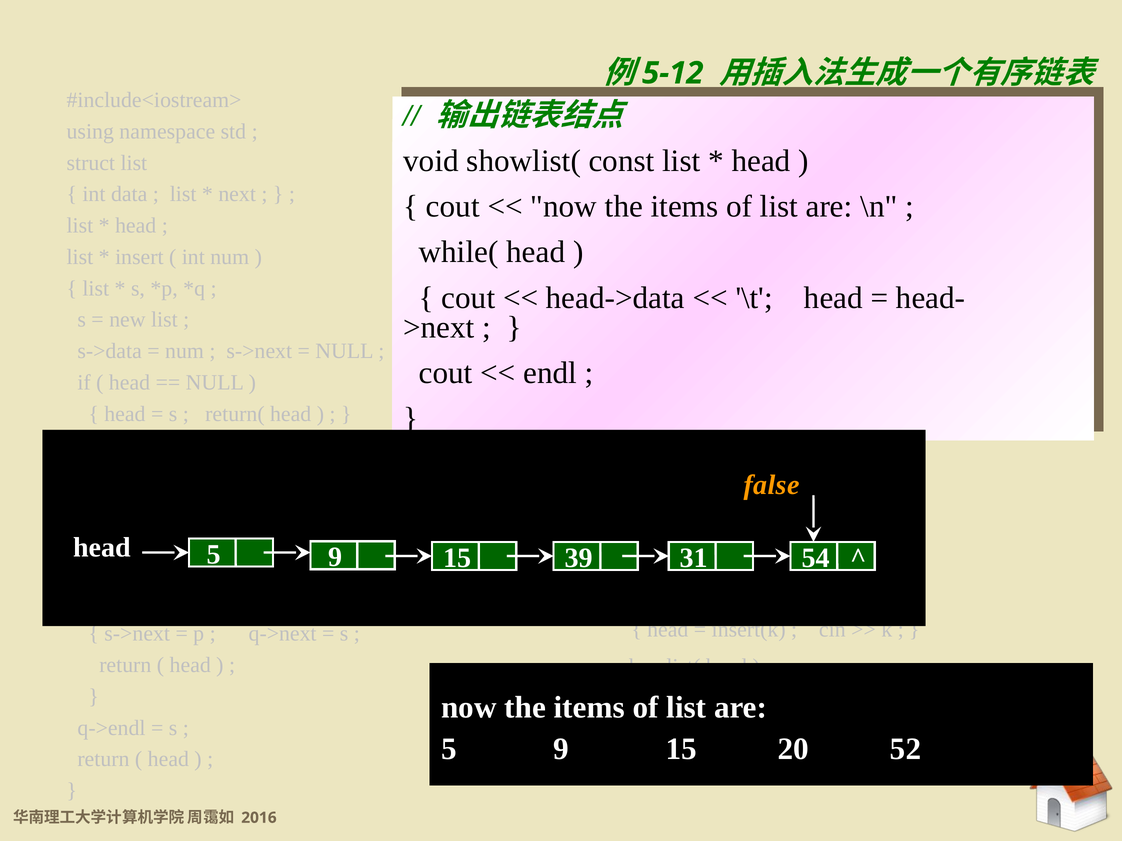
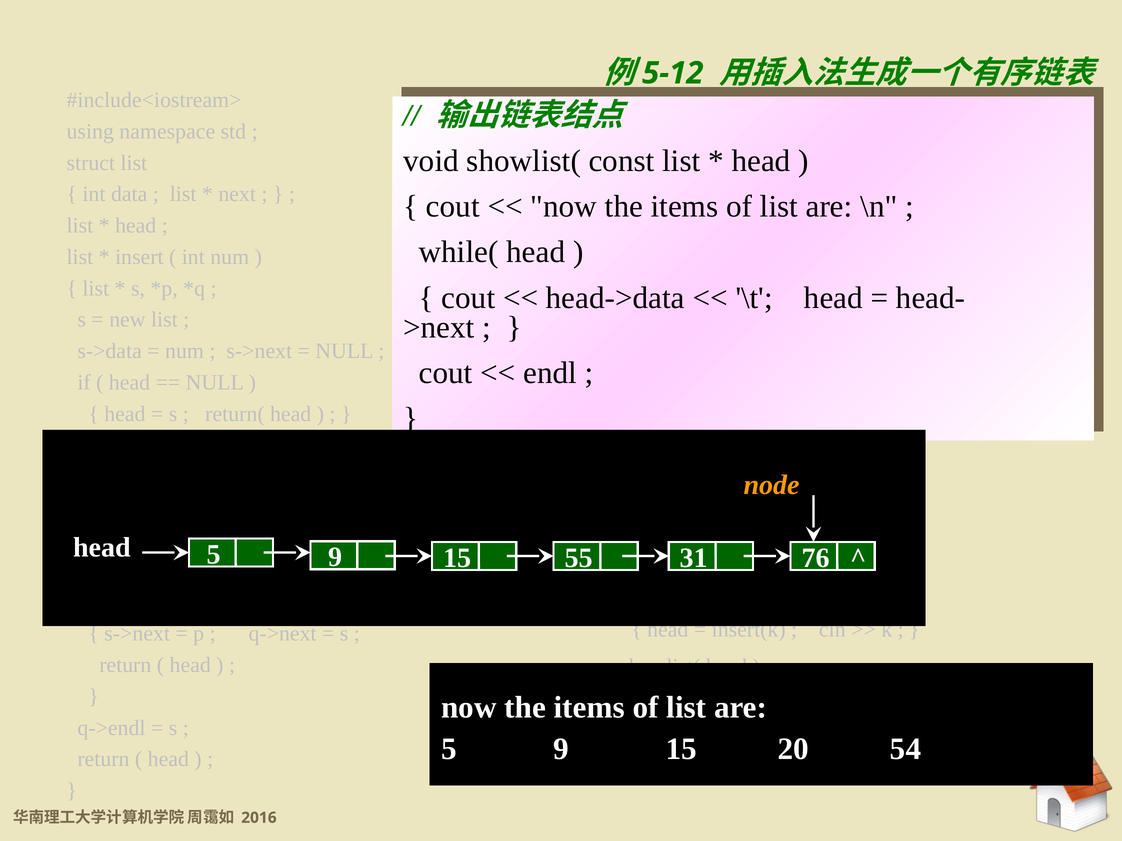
false: false -> node
39: 39 -> 55
54: 54 -> 76
52: 52 -> 54
